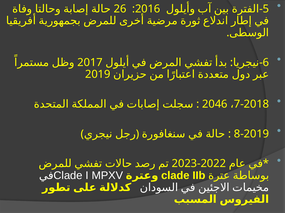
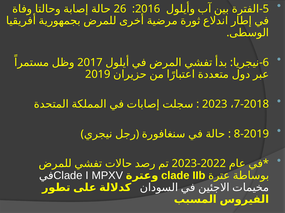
2046 at (215, 104): 2046 -> 2023
